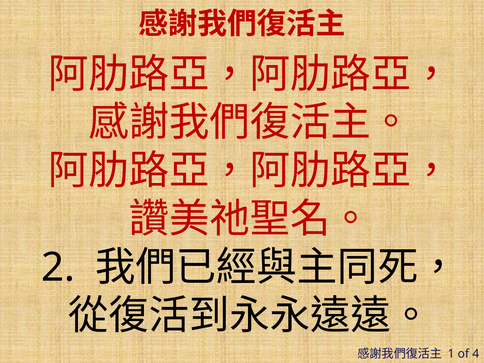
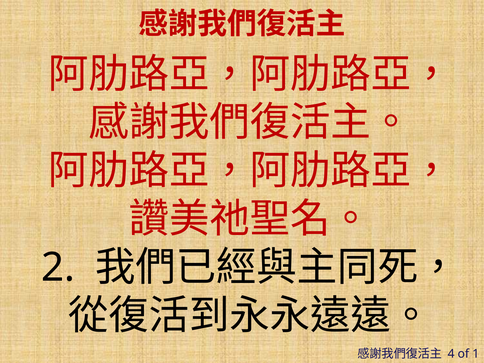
1: 1 -> 4
4: 4 -> 1
